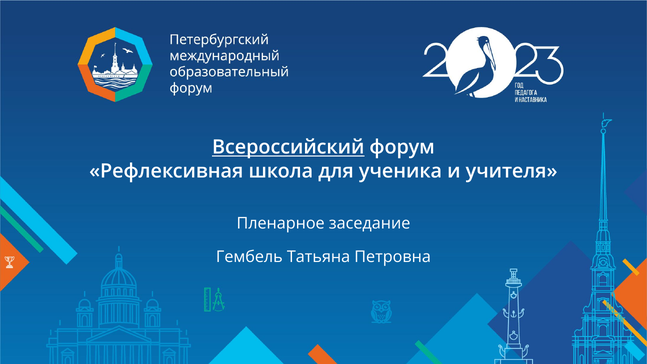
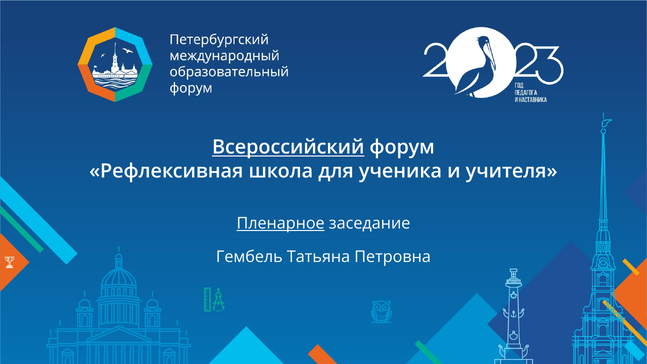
Пленарное underline: none -> present
